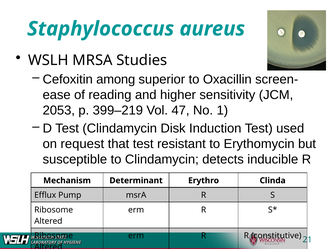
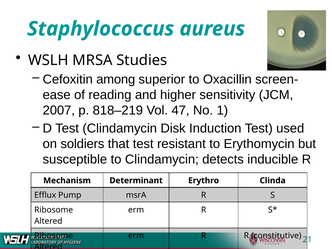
2053: 2053 -> 2007
399–219: 399–219 -> 818–219
request: request -> soldiers
